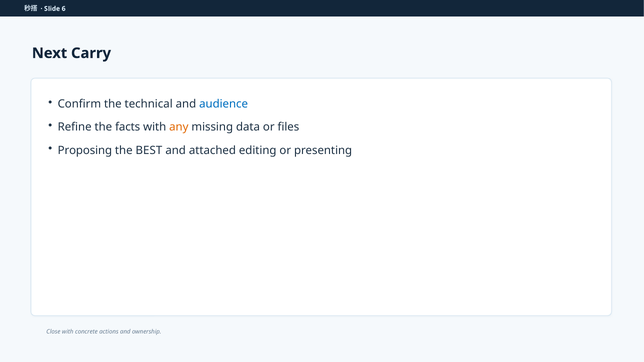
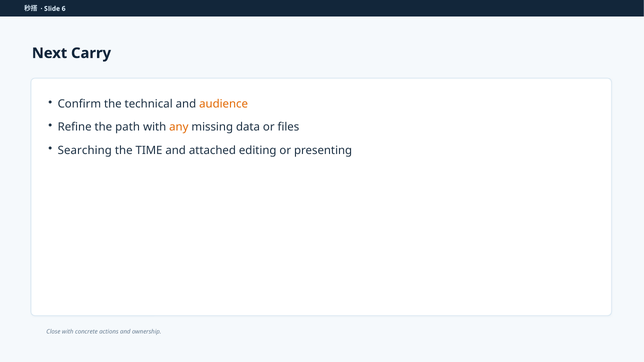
audience colour: blue -> orange
facts: facts -> path
Proposing: Proposing -> Searching
BEST: BEST -> TIME
